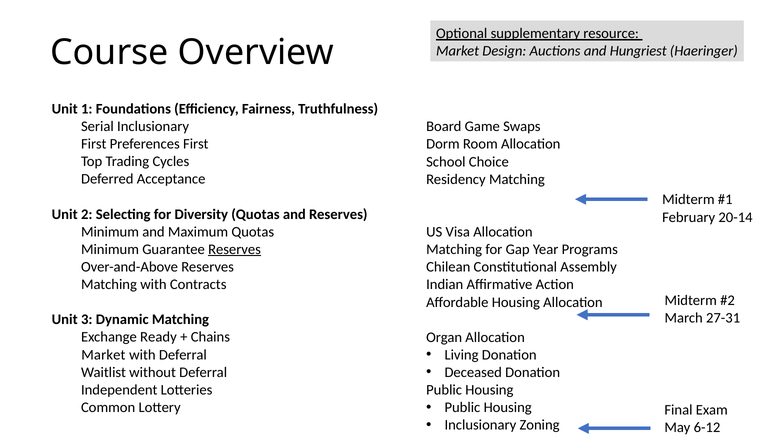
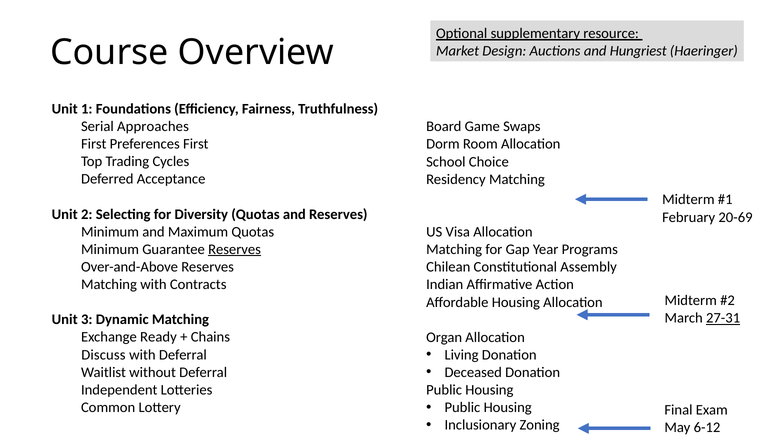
Serial Inclusionary: Inclusionary -> Approaches
20-14: 20-14 -> 20-69
27-31 underline: none -> present
Market at (103, 355): Market -> Discuss
